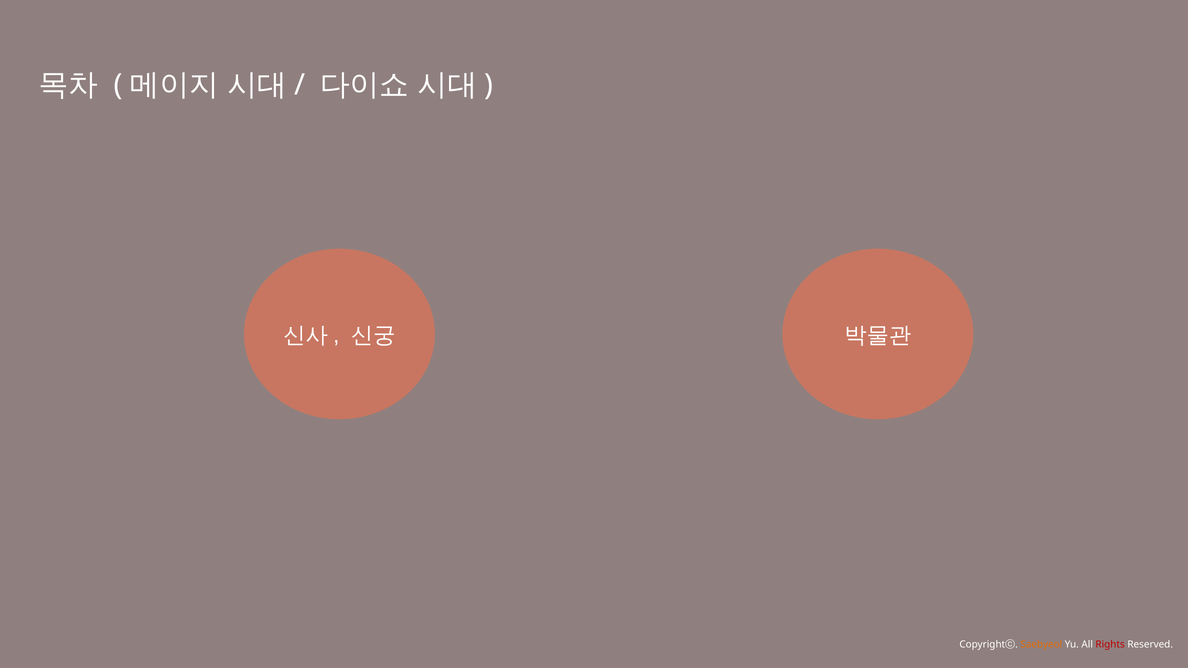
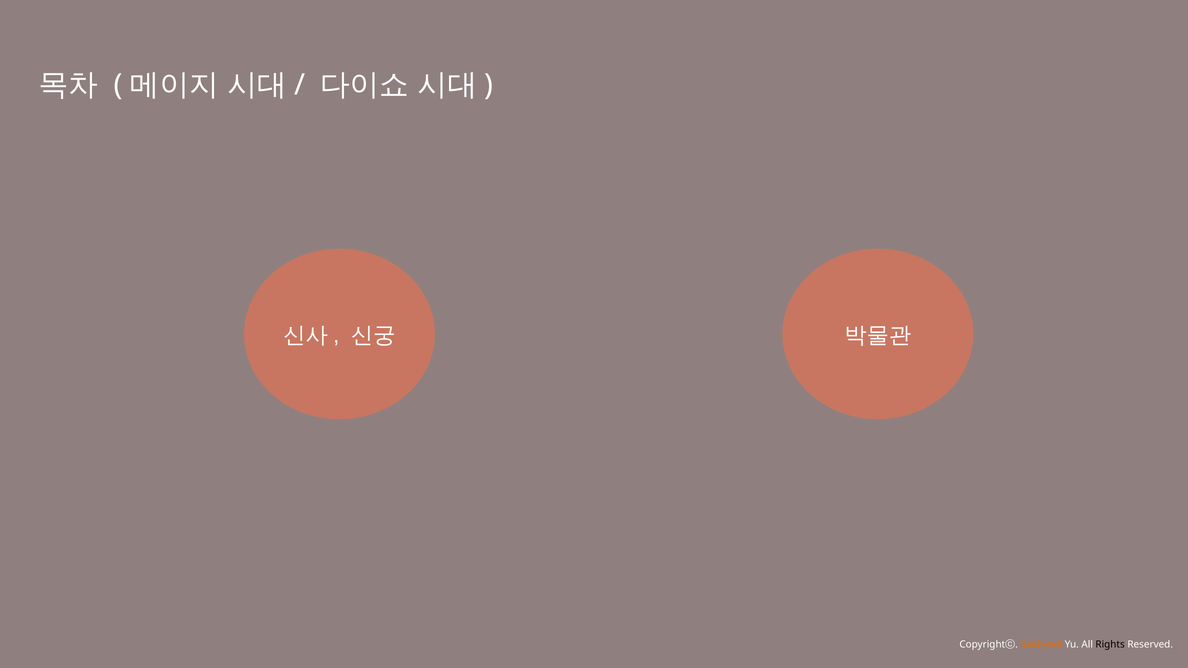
Rights colour: red -> black
